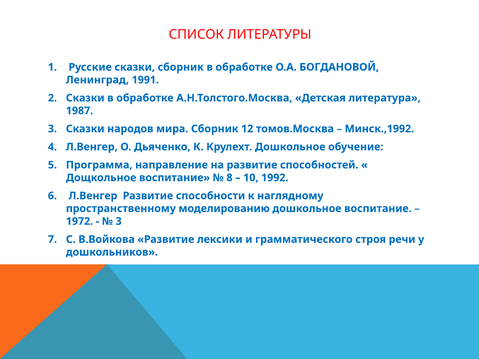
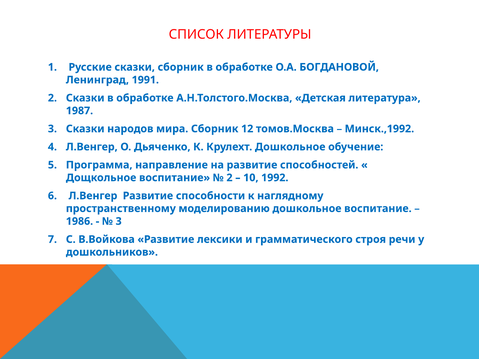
8 at (229, 178): 8 -> 2
1972: 1972 -> 1986
